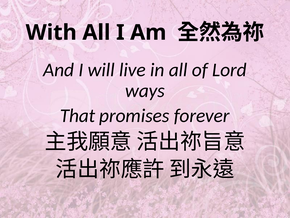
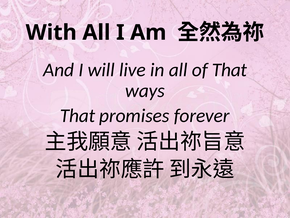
of Lord: Lord -> That
